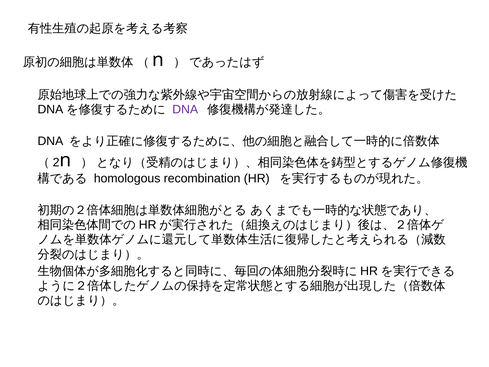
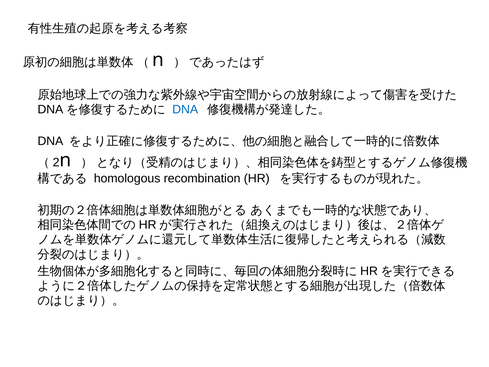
DNA at (185, 110) colour: purple -> blue
